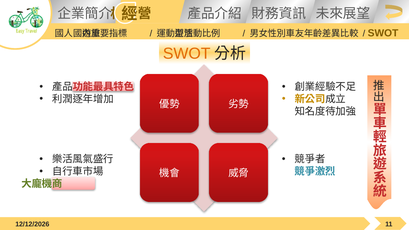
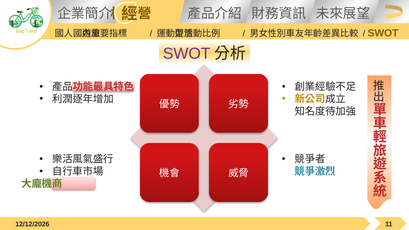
SWOT at (187, 54) colour: orange -> purple
